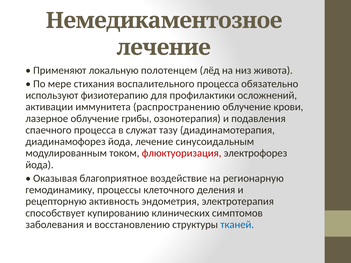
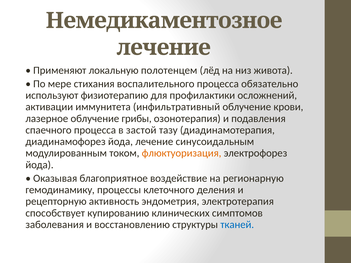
распространению: распространению -> инфильтративный
служат: служат -> застой
флюктуоризация colour: red -> orange
